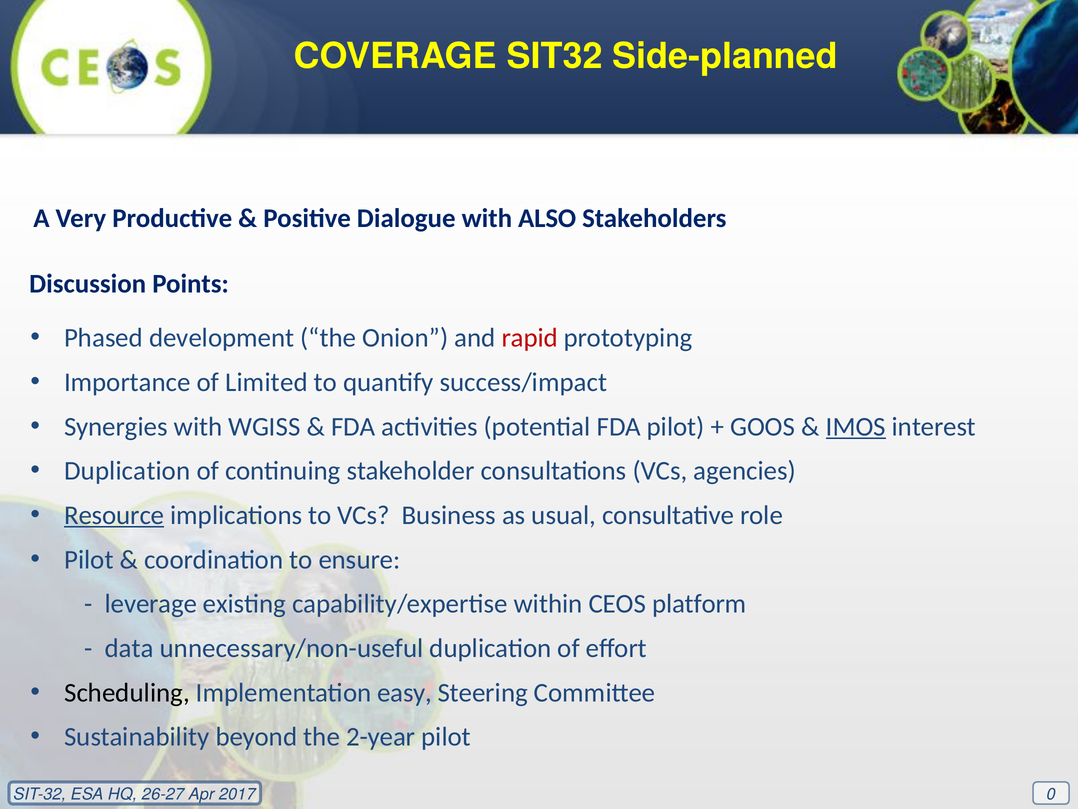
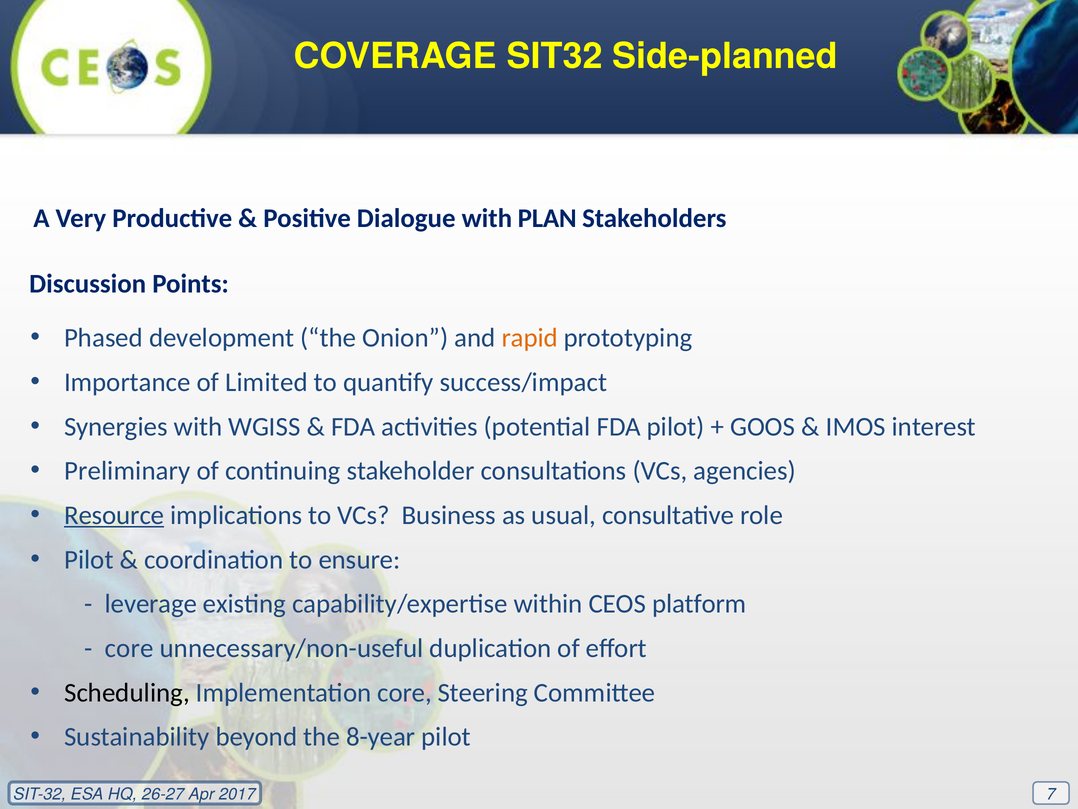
ALSO: ALSO -> PLAN
rapid colour: red -> orange
IMOS underline: present -> none
Duplication at (127, 471): Duplication -> Preliminary
data at (129, 648): data -> core
Implementation easy: easy -> core
2-year: 2-year -> 8-year
0: 0 -> 7
